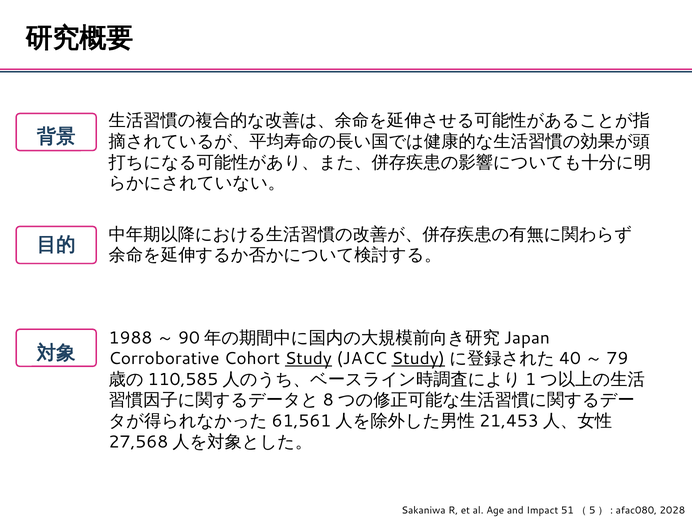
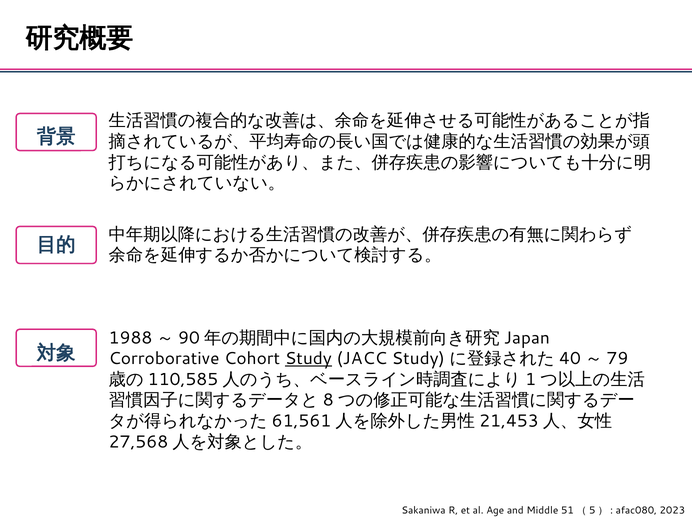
Study at (418, 359) underline: present -> none
Impact: Impact -> Middle
2028: 2028 -> 2023
